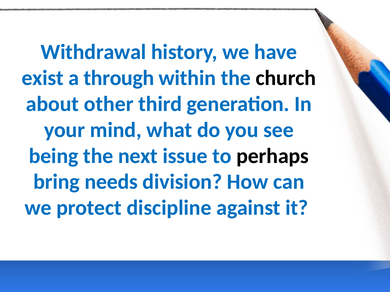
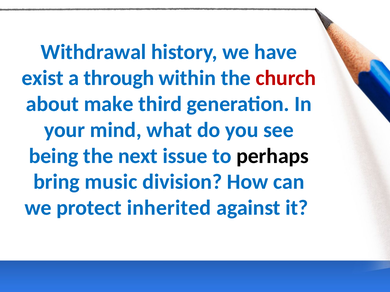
church colour: black -> red
other: other -> make
needs: needs -> music
discipline: discipline -> inherited
